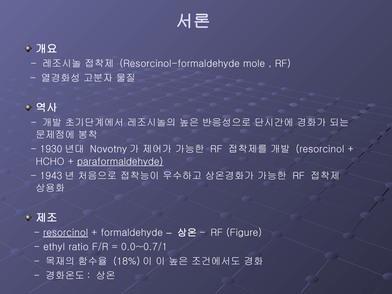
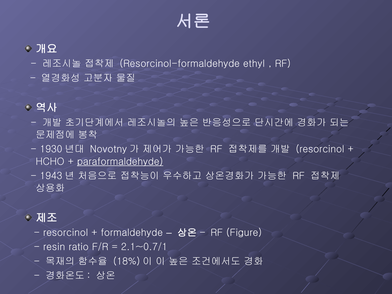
mole: mole -> ethyl
resorcinol at (66, 233) underline: present -> none
ethyl: ethyl -> resin
0.0~0.7/1: 0.0~0.7/1 -> 2.1~0.7/1
